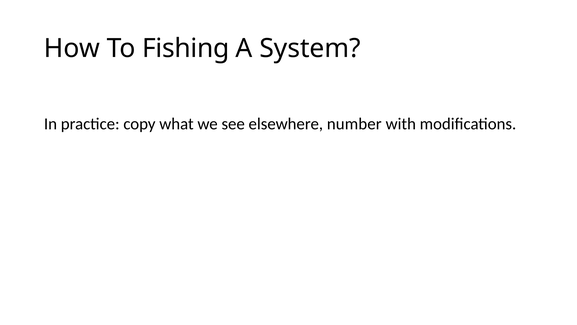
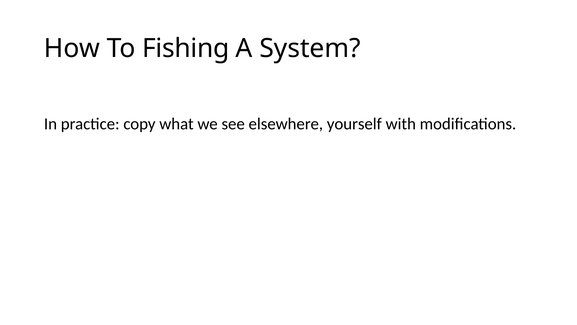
number: number -> yourself
